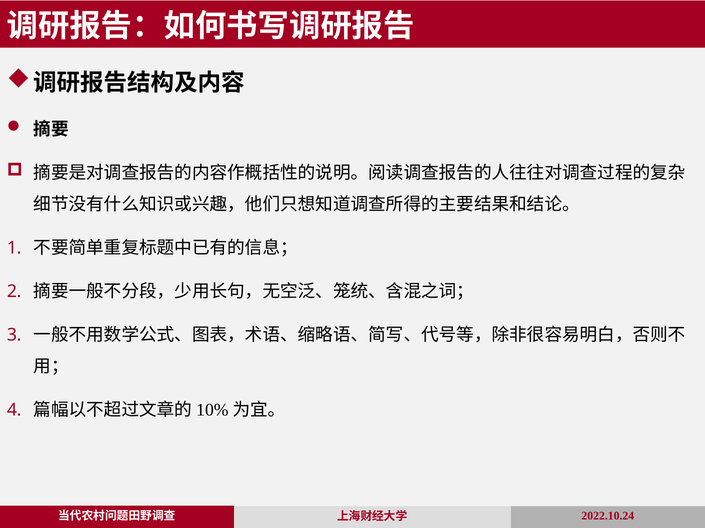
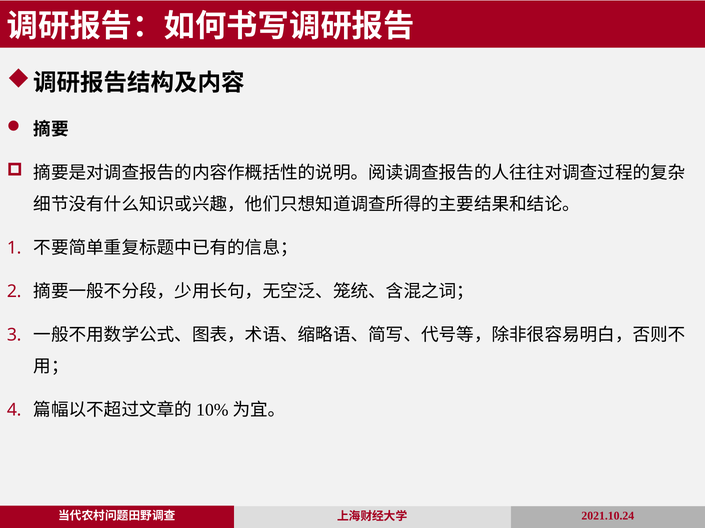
2022.10.24: 2022.10.24 -> 2021.10.24
